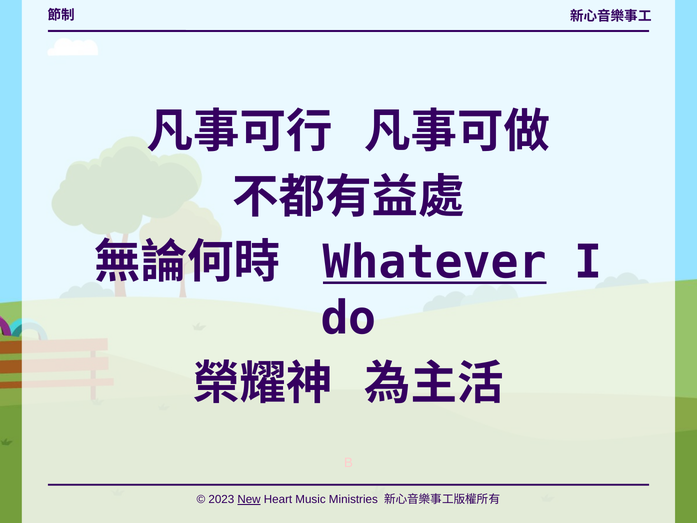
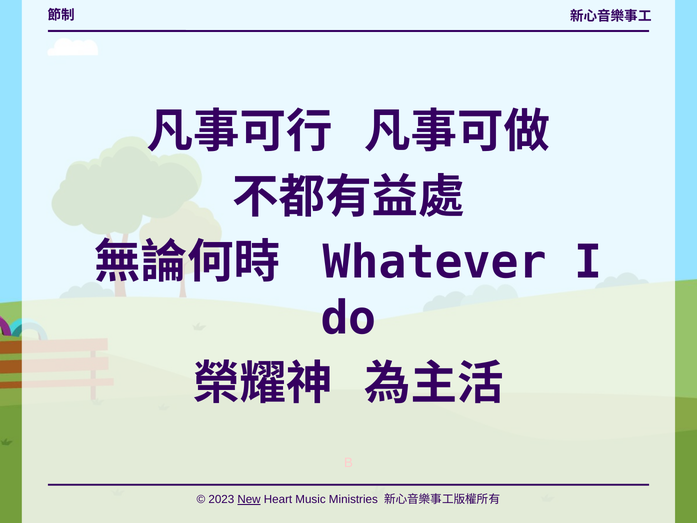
Whatever underline: present -> none
